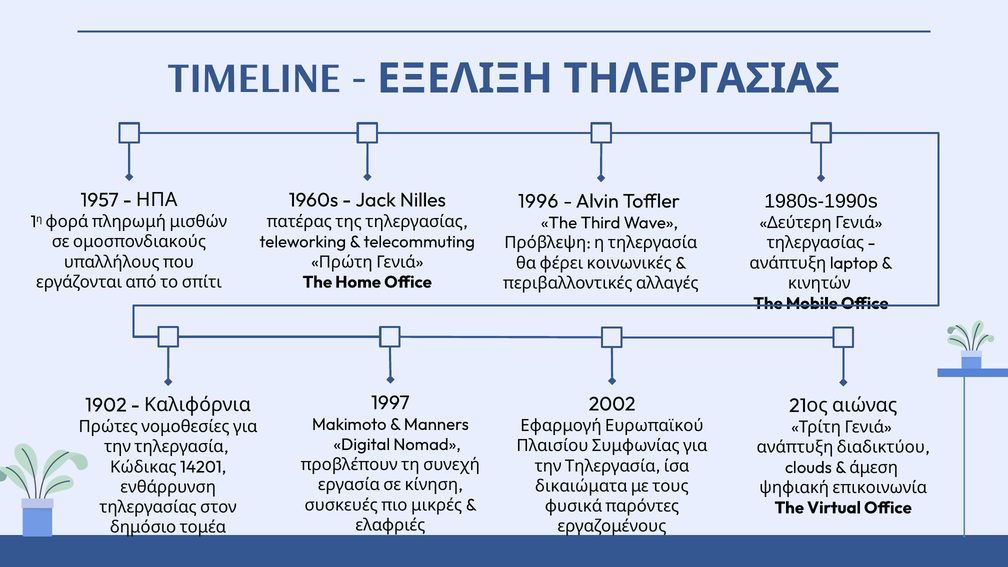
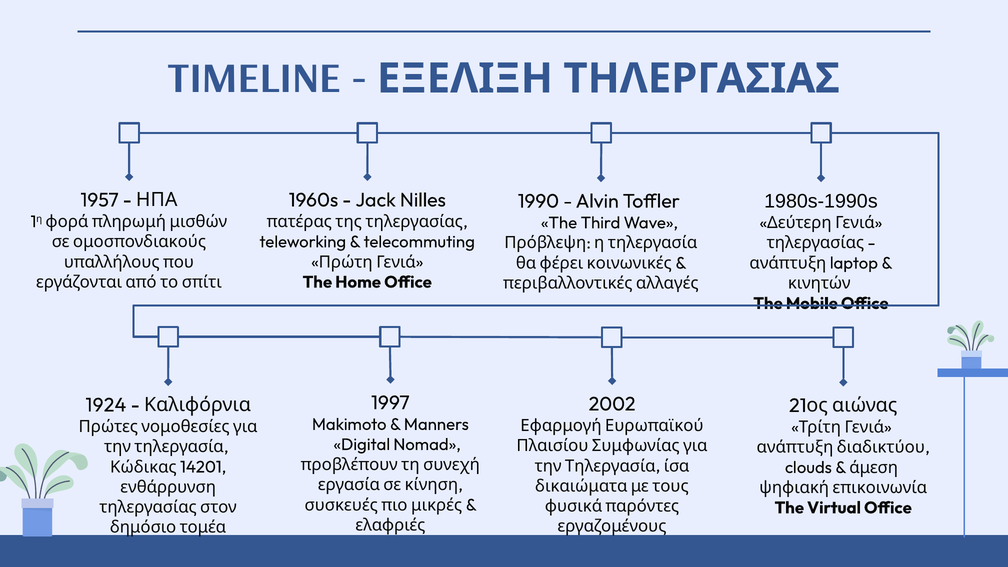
1996: 1996 -> 1990
1902: 1902 -> 1924
